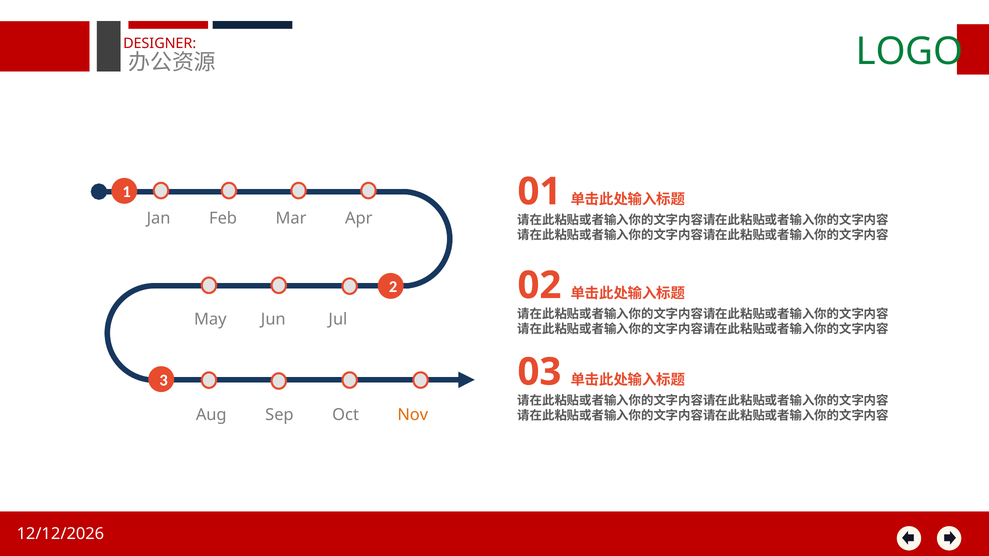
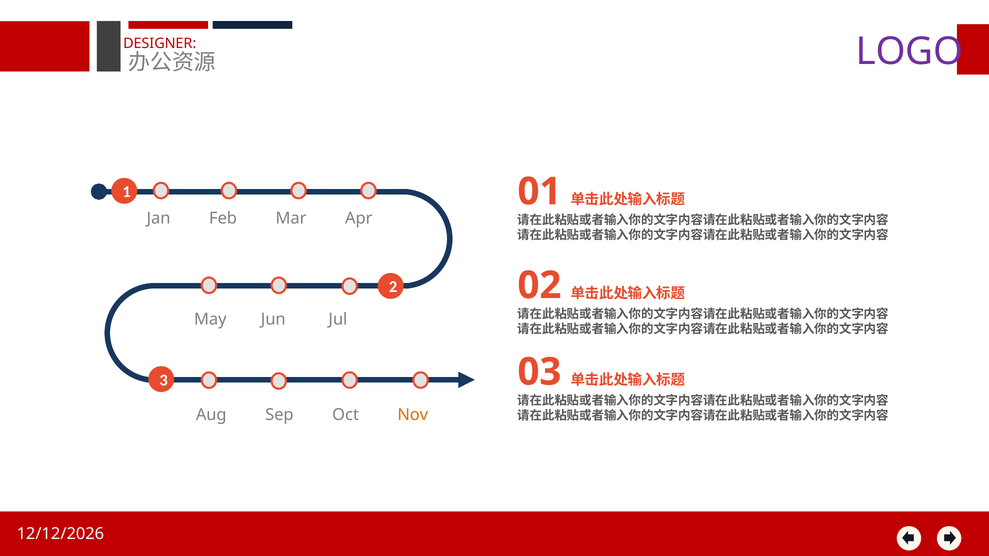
LOGO colour: green -> purple
